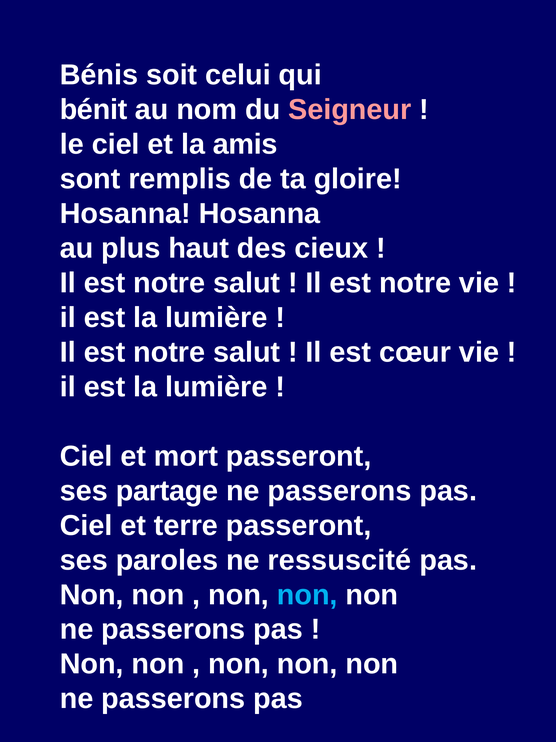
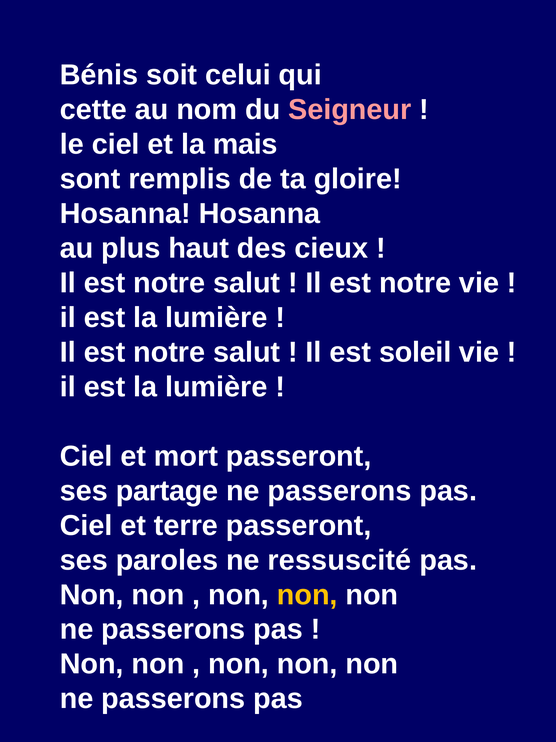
bénit: bénit -> cette
amis: amis -> mais
cœur: cœur -> soleil
non at (307, 594) colour: light blue -> yellow
